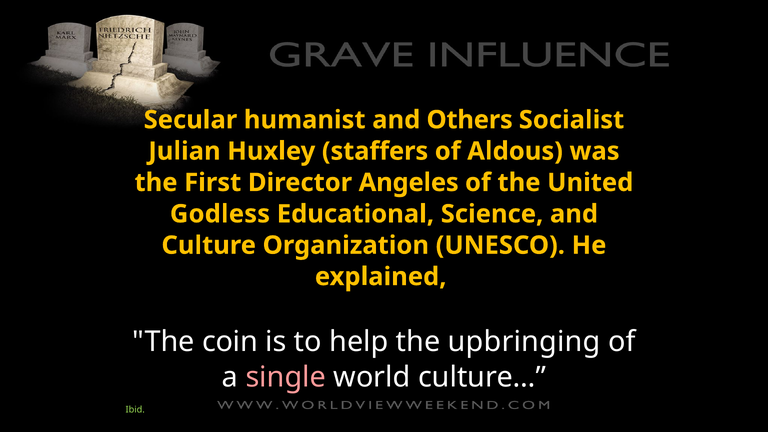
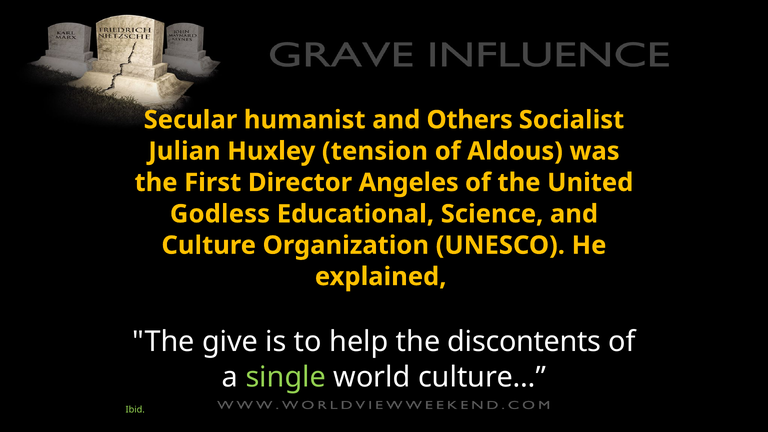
staffers: staffers -> tension
coin: coin -> give
upbringing: upbringing -> discontents
single colour: pink -> light green
